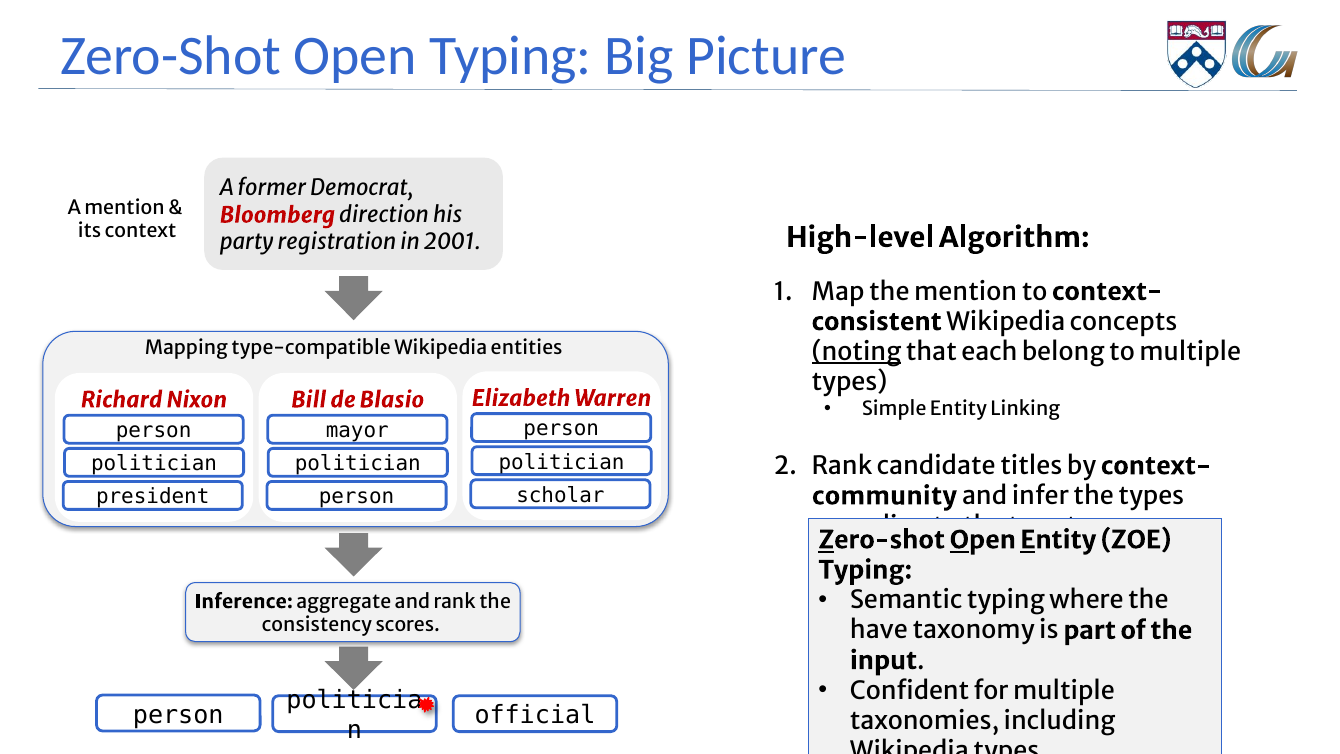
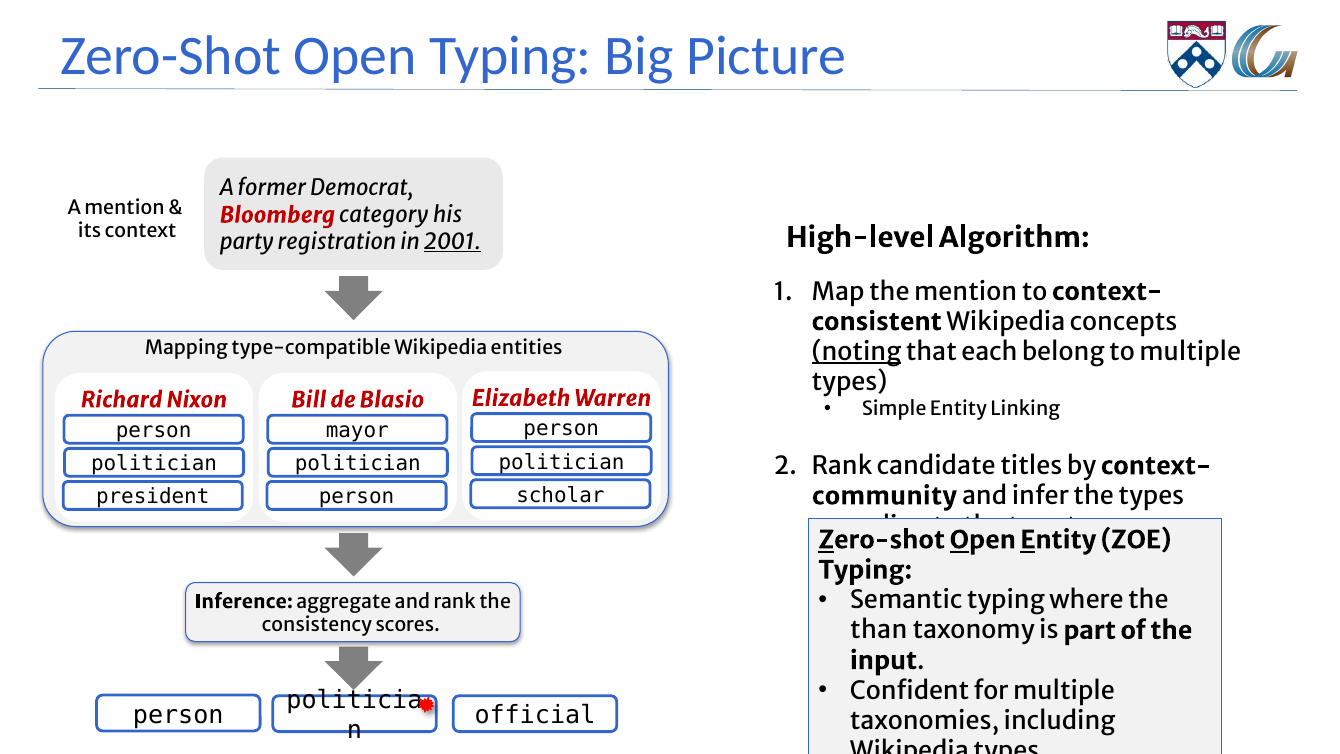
direction: direction -> category
2001 underline: none -> present
have: have -> than
